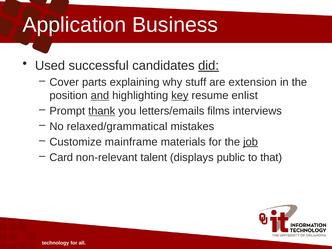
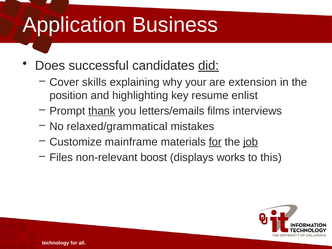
Used: Used -> Does
parts: parts -> skills
stuff: stuff -> your
and underline: present -> none
key underline: present -> none
for at (215, 142) underline: none -> present
Card: Card -> Files
talent: talent -> boost
public: public -> works
that: that -> this
